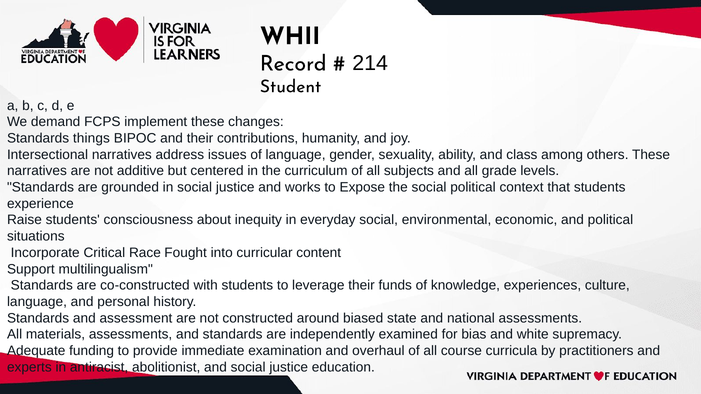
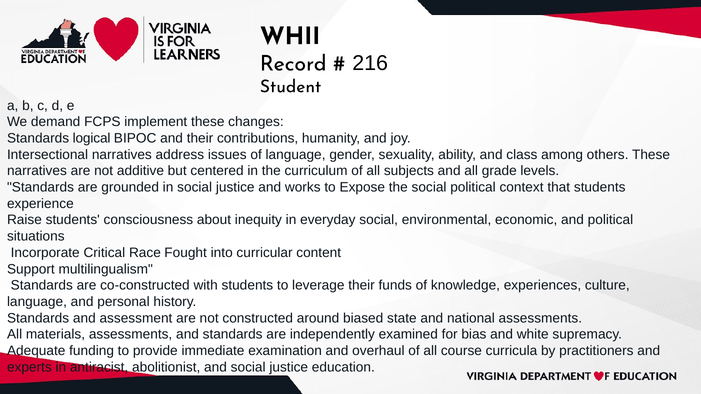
214: 214 -> 216
things: things -> logical
